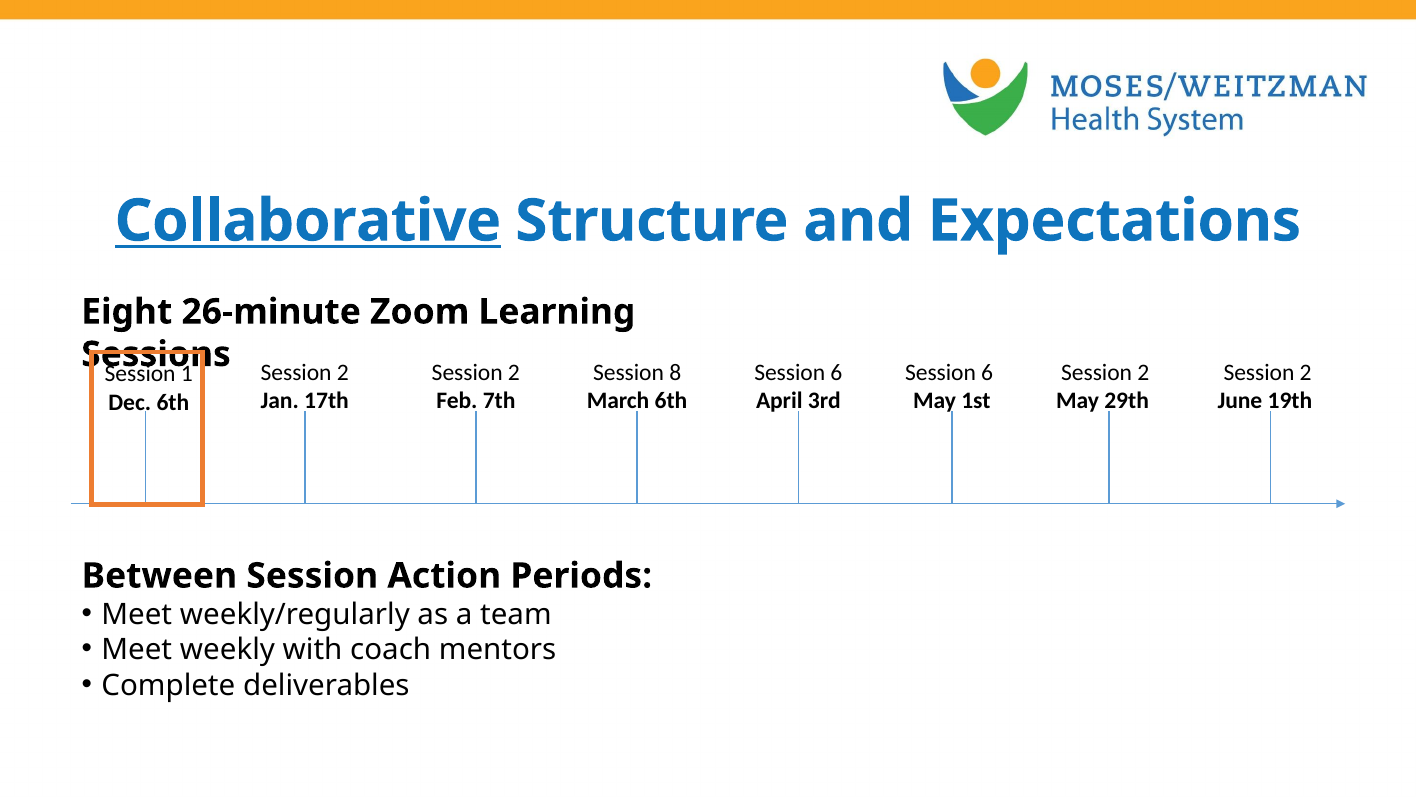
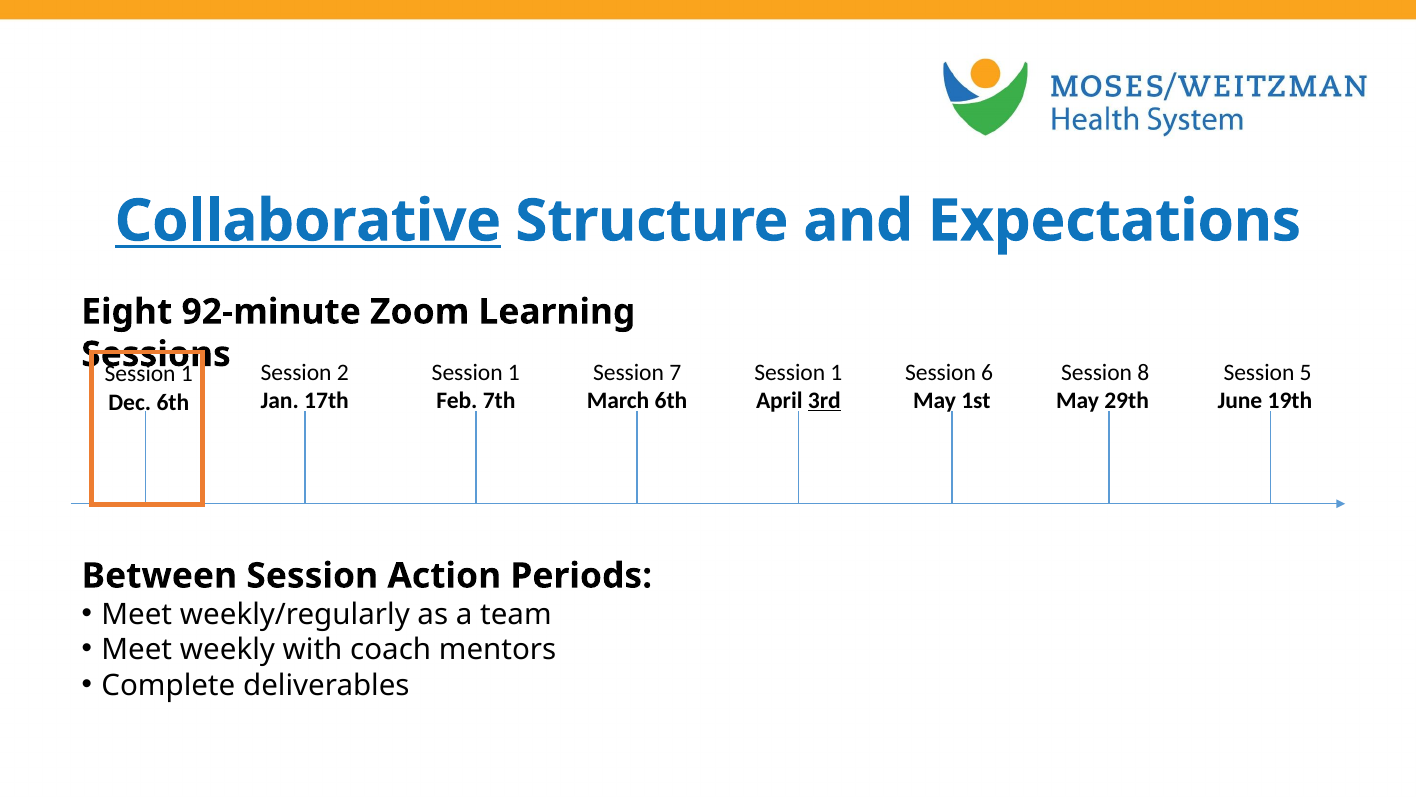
26-minute: 26-minute -> 92-minute
2 at (514, 372): 2 -> 1
8: 8 -> 7
6 at (836, 372): 6 -> 1
2 at (1143, 372): 2 -> 8
2 at (1306, 372): 2 -> 5
3rd underline: none -> present
